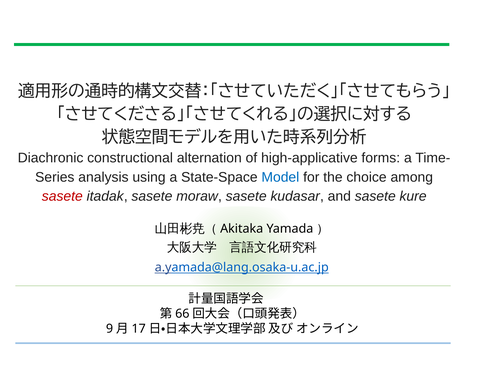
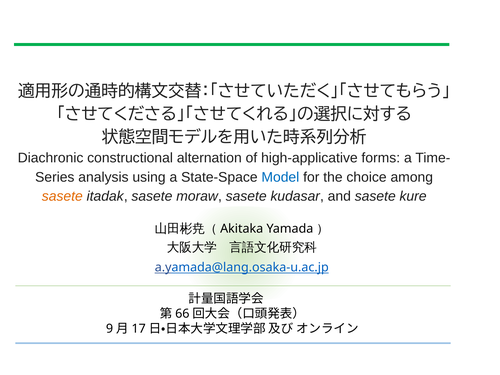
sasete at (62, 196) colour: red -> orange
